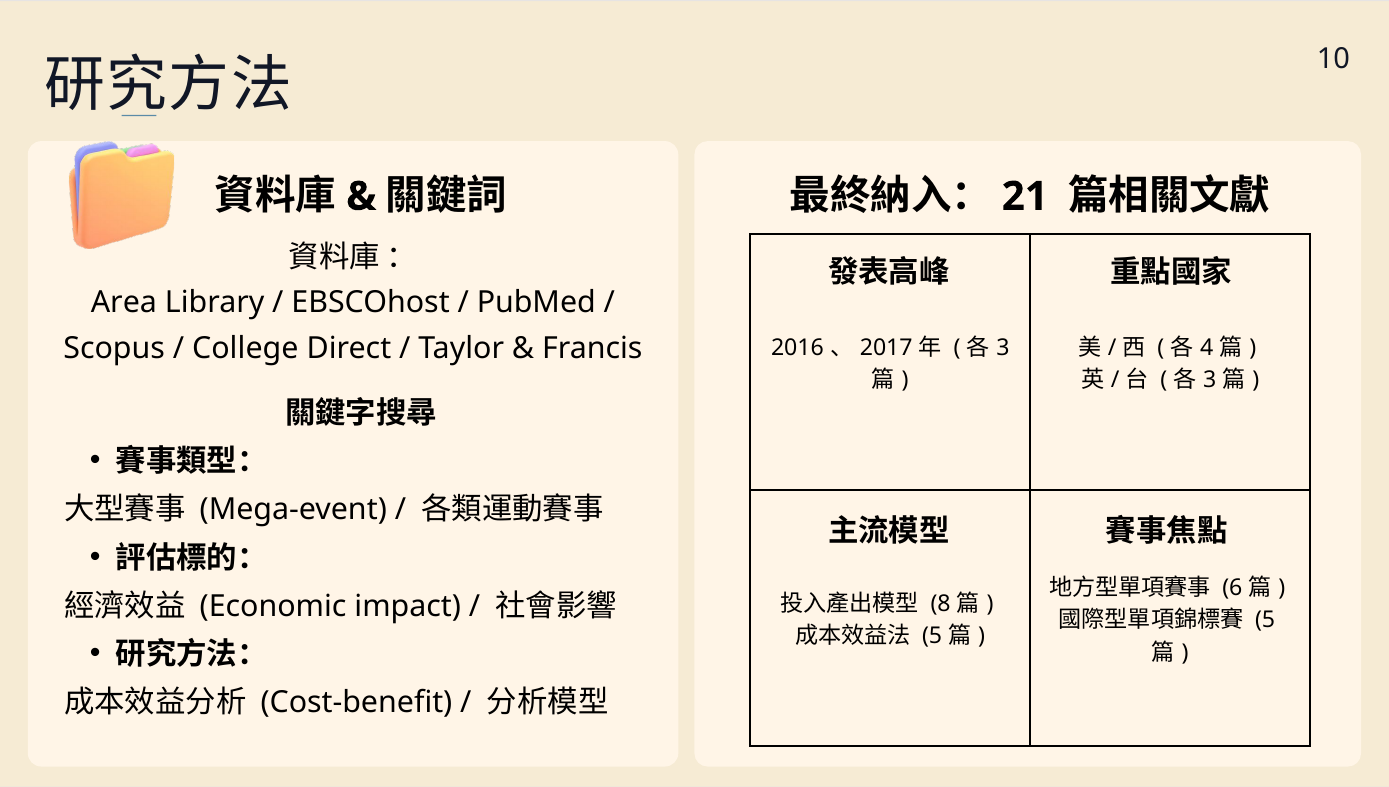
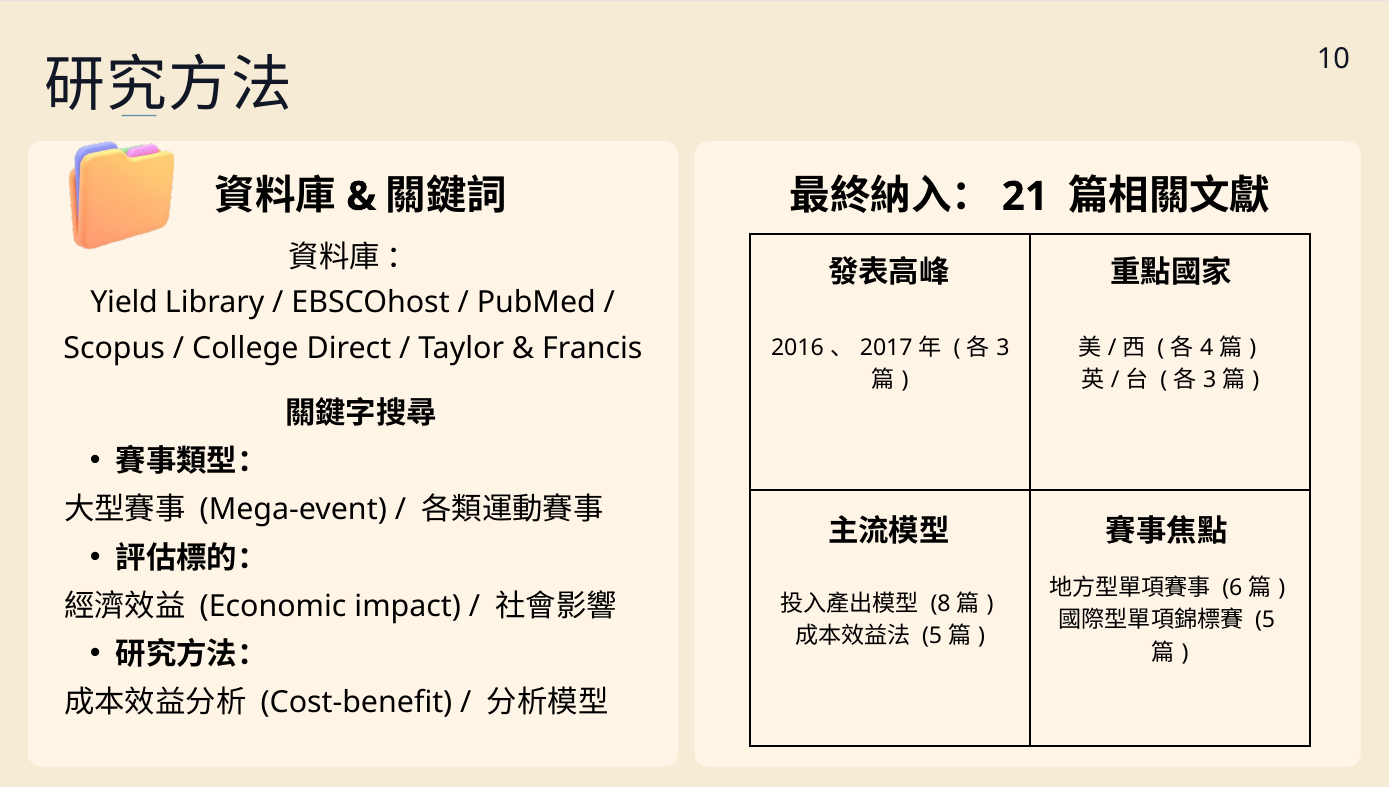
Area: Area -> Yield
